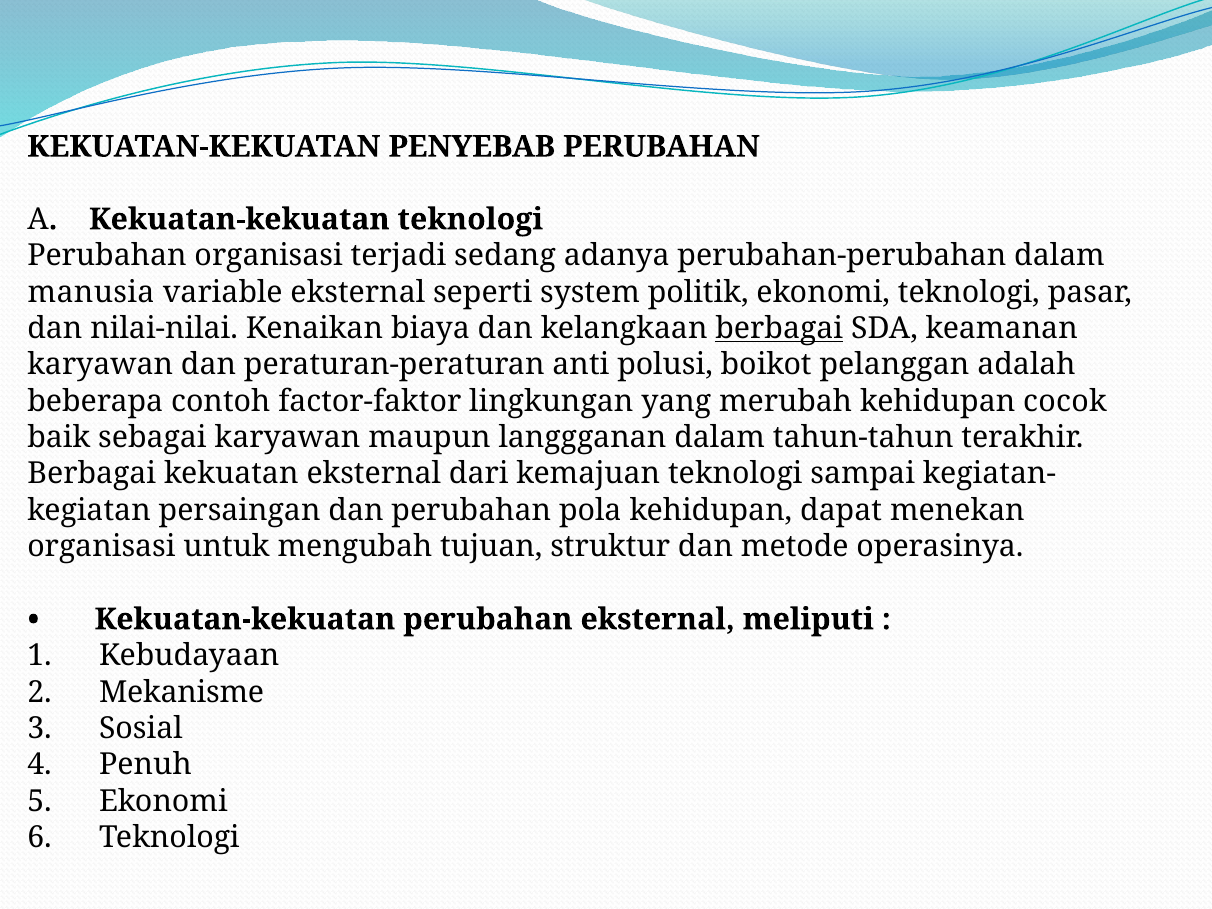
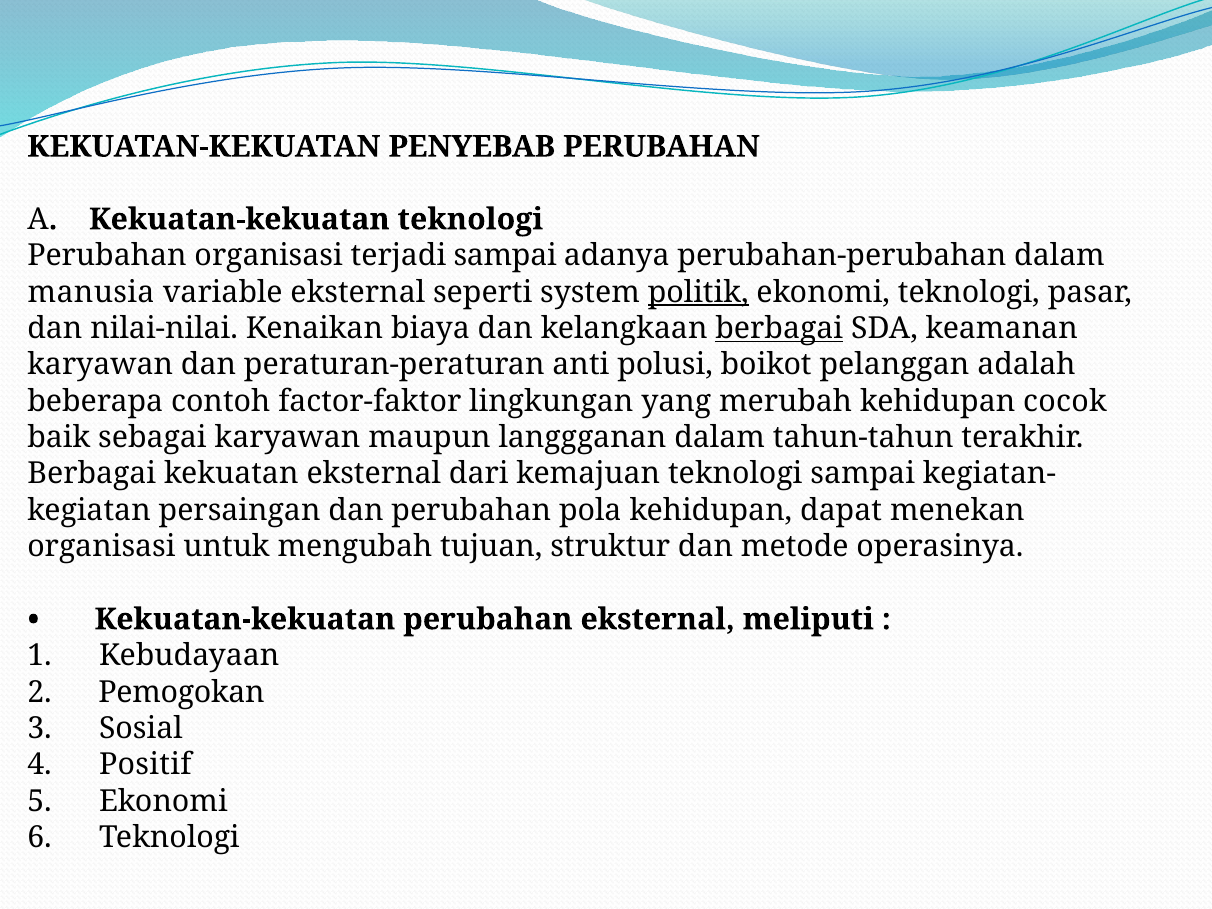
terjadi sedang: sedang -> sampai
politik underline: none -> present
Mekanisme: Mekanisme -> Pemogokan
Penuh: Penuh -> Positif
